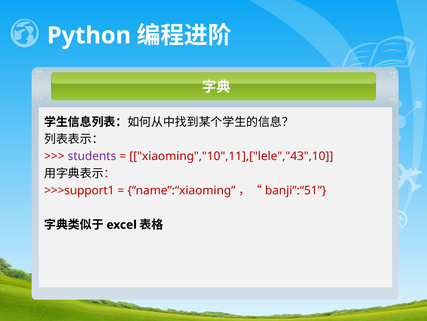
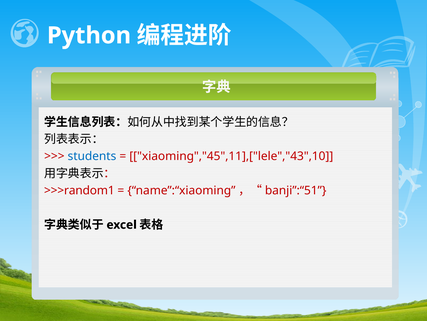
students colour: purple -> blue
xiaoming","10",11],["lele","43",10: xiaoming","10",11],["lele","43",10 -> xiaoming","45",11],["lele","43",10
>>>support1: >>>support1 -> >>>random1
